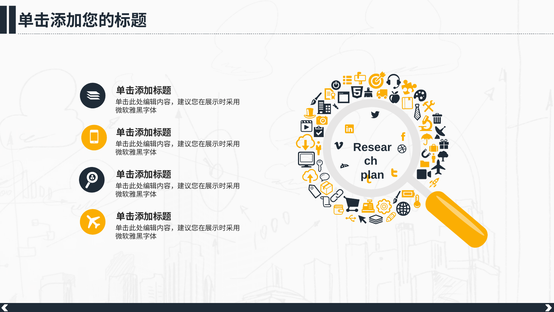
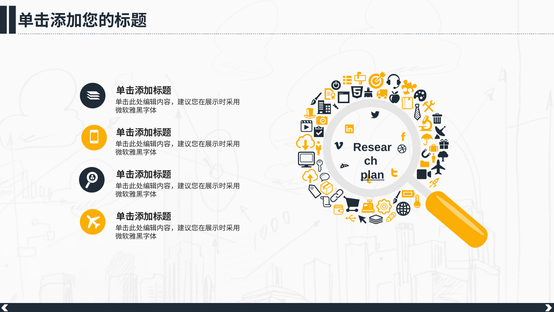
plan underline: none -> present
